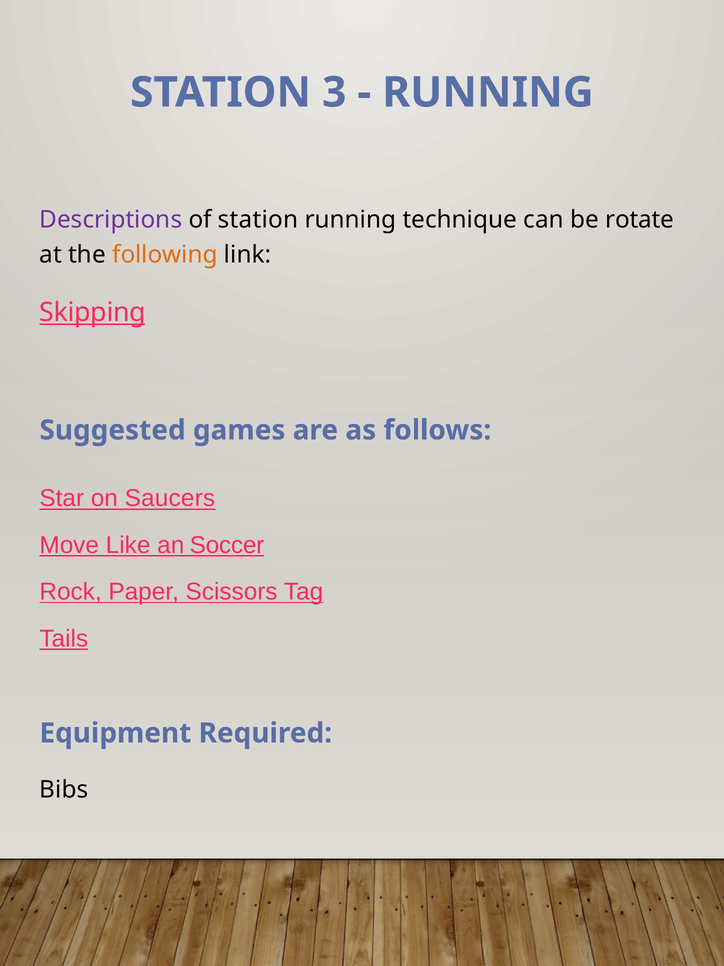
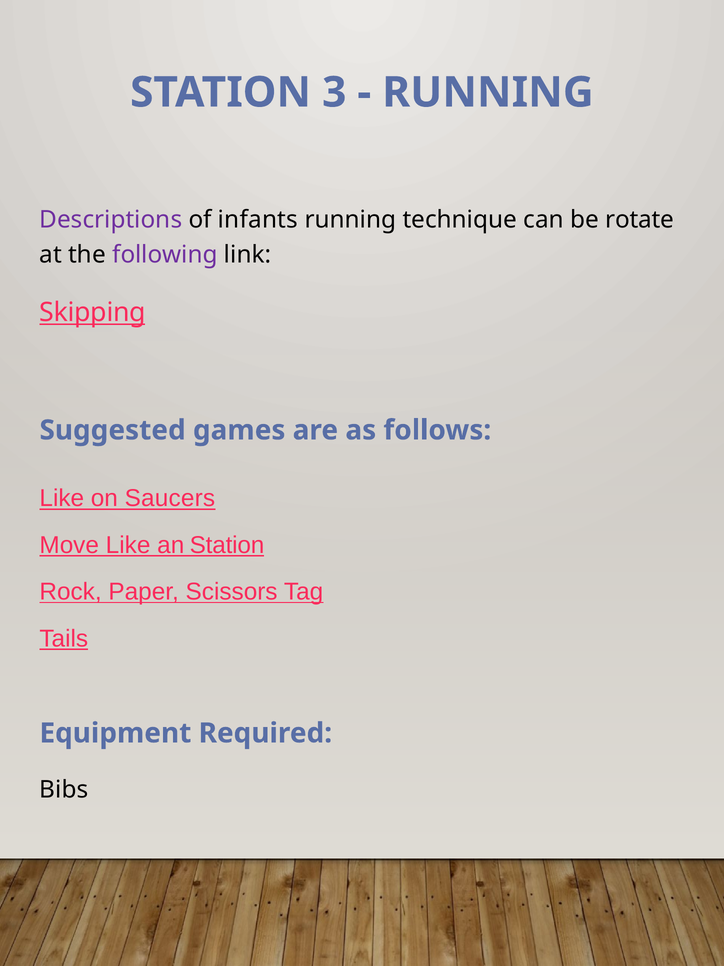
of station: station -> infants
following colour: orange -> purple
Star at (62, 498): Star -> Like
an Soccer: Soccer -> Station
